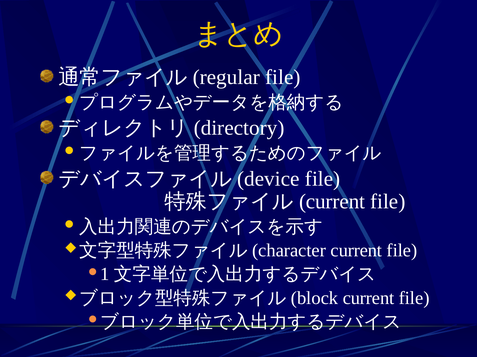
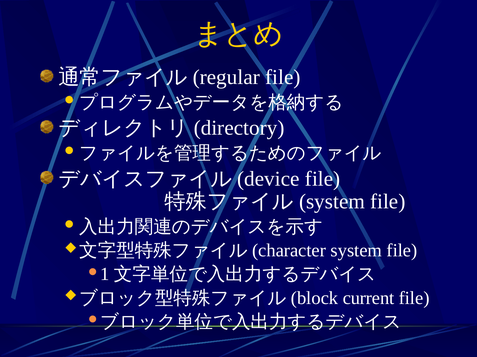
current at (332, 202): current -> system
current at (356, 251): current -> system
